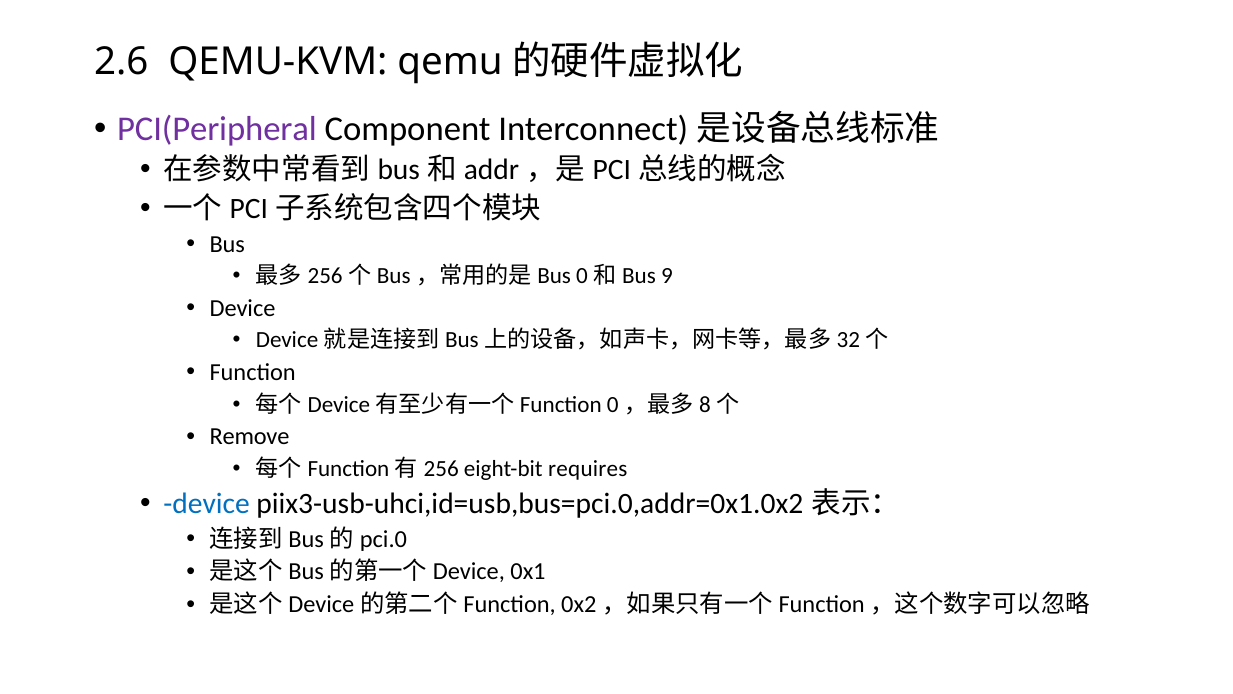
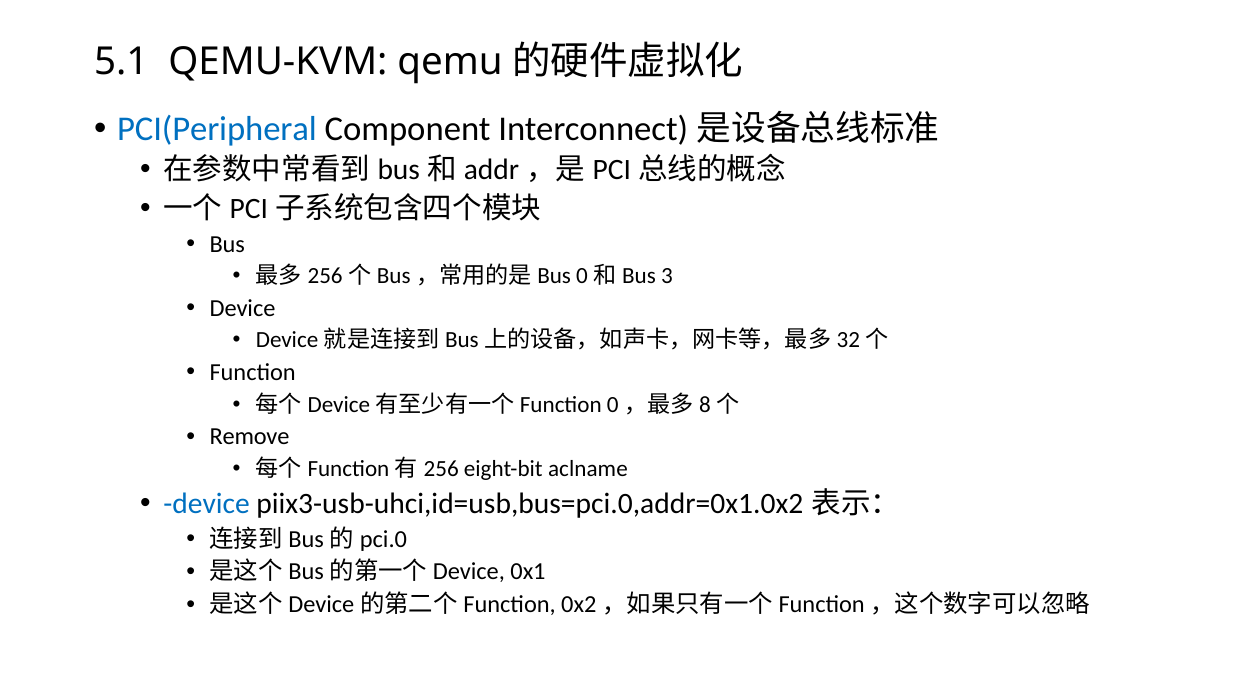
2.6: 2.6 -> 5.1
PCI(Peripheral colour: purple -> blue
9: 9 -> 3
requires: requires -> aclname
